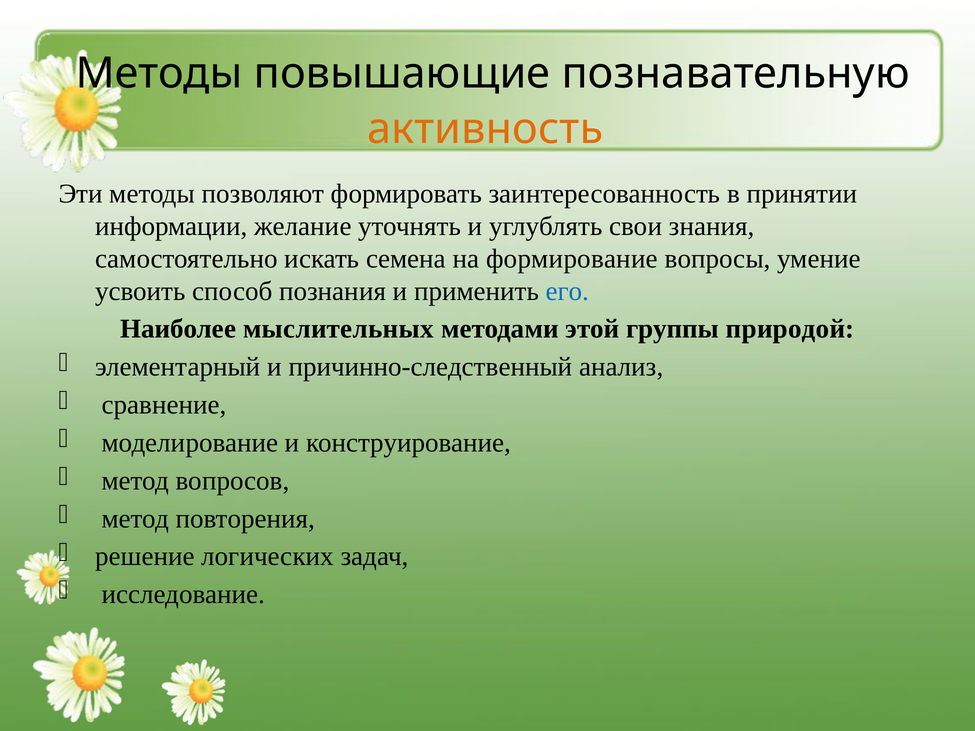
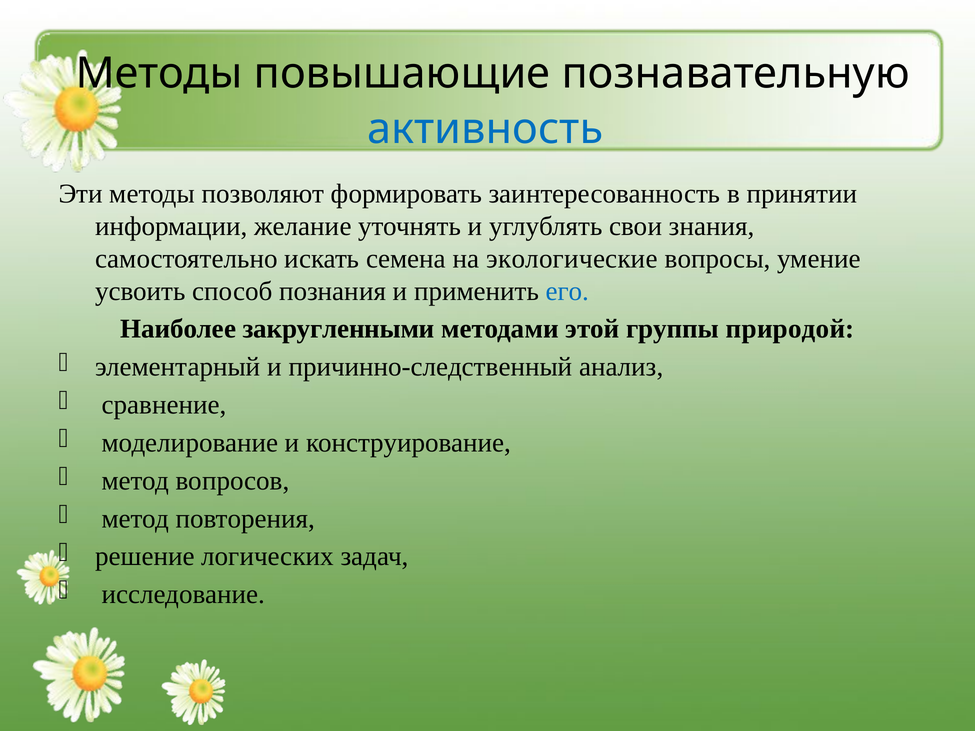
активность colour: orange -> blue
формирование: формирование -> экологические
мыслительных: мыслительных -> закругленными
